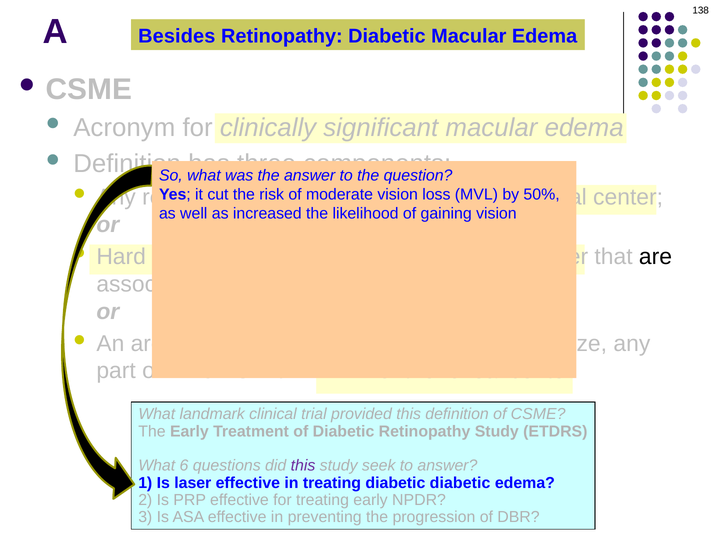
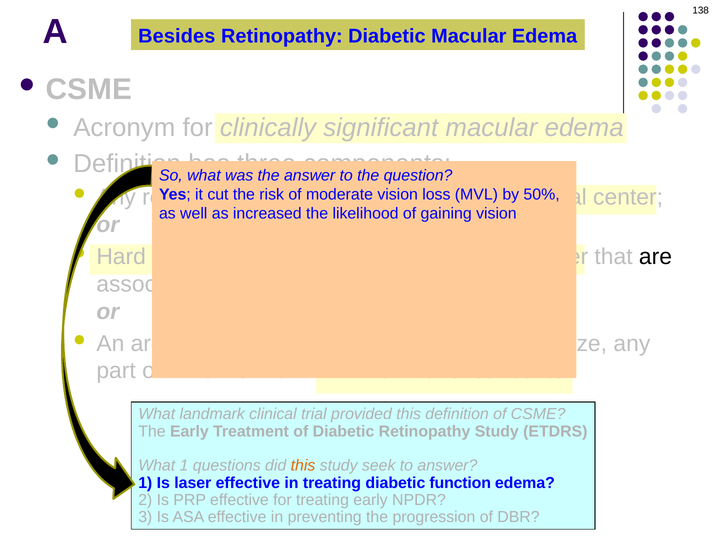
What 6: 6 -> 1
this at (303, 466) colour: purple -> orange
diabetic diabetic: diabetic -> function
